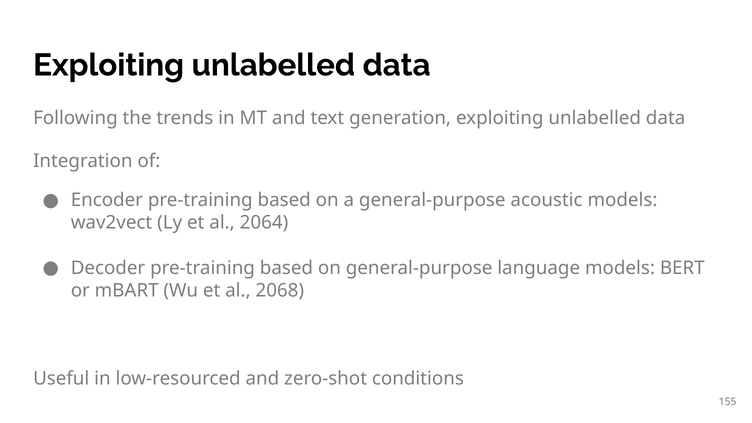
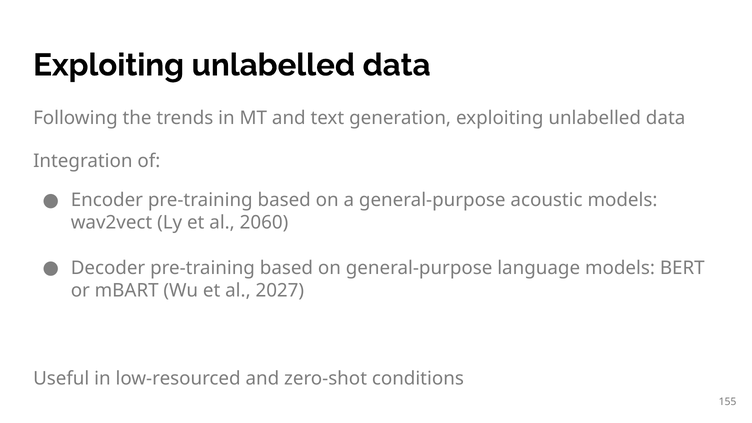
2064: 2064 -> 2060
2068: 2068 -> 2027
